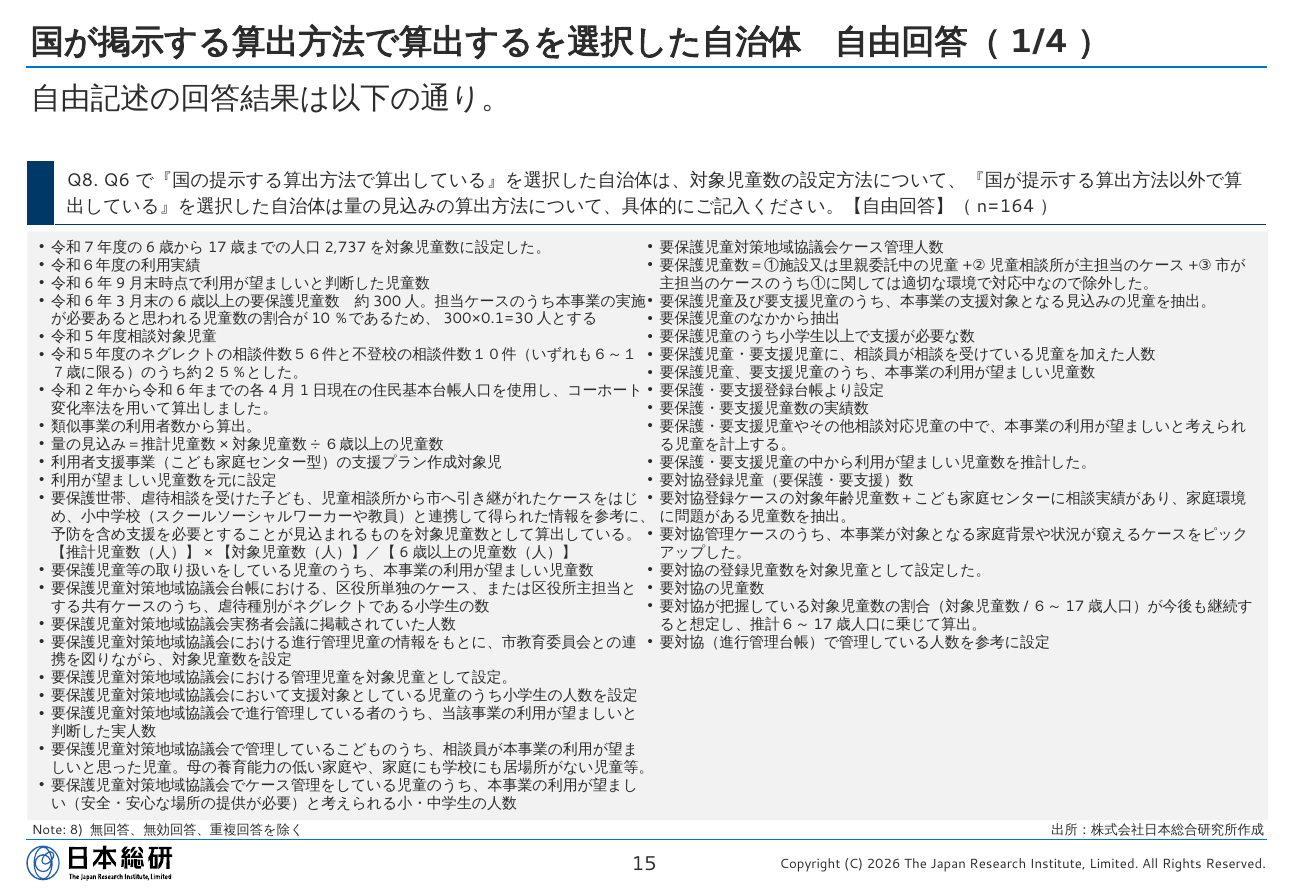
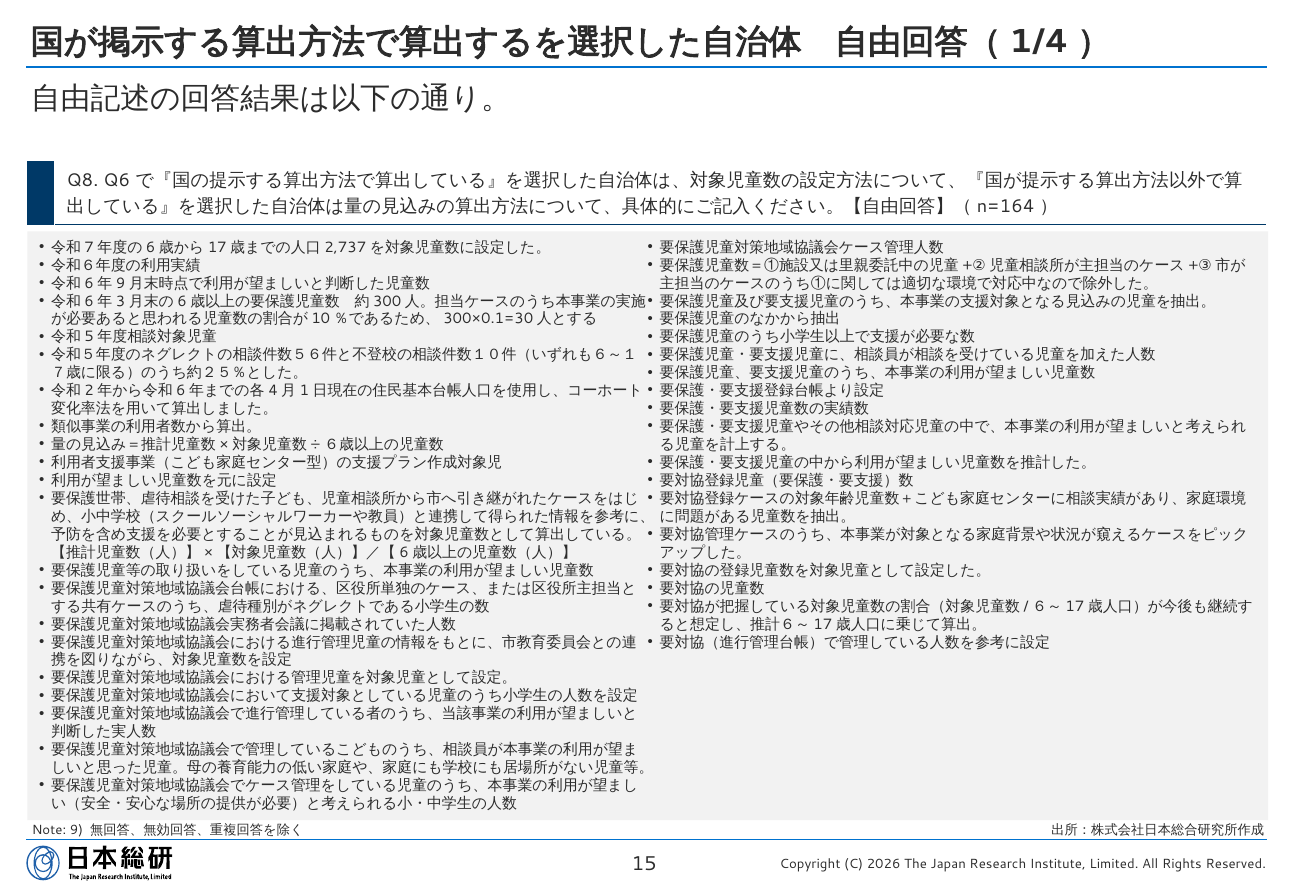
8: 8 -> 9
